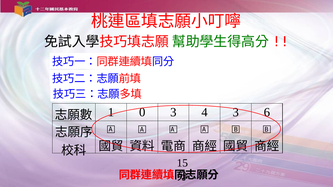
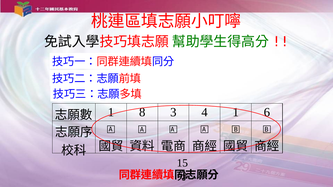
0: 0 -> 8
4 3: 3 -> 1
